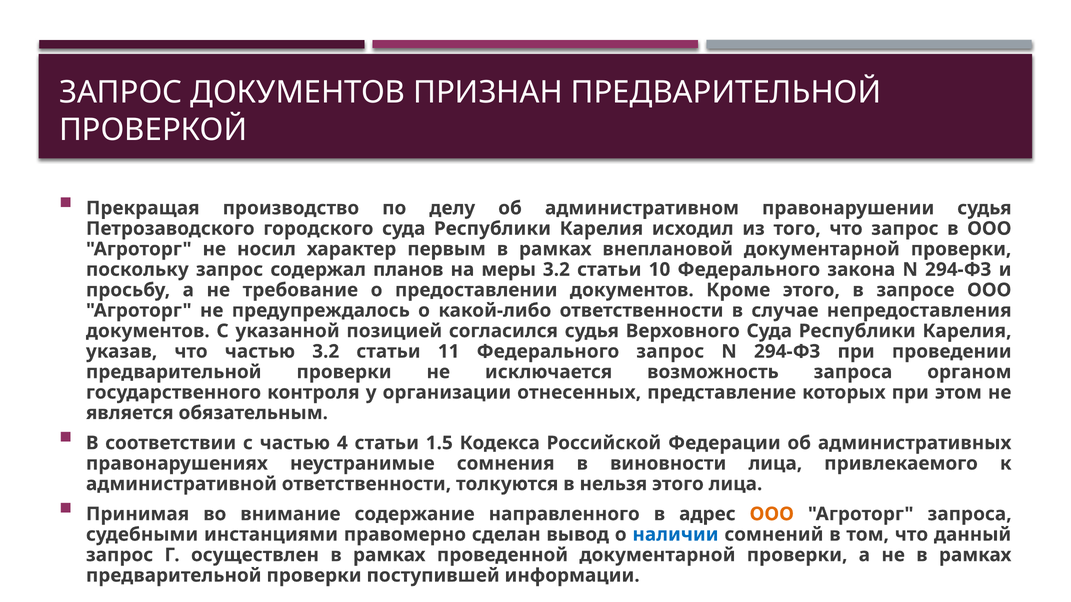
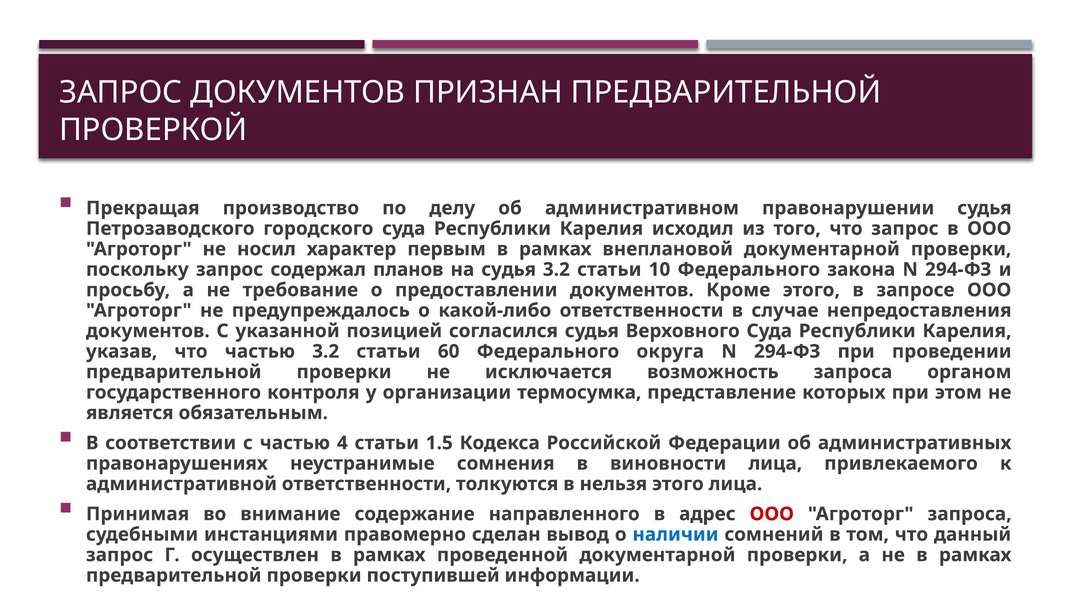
на меры: меры -> судья
11: 11 -> 60
Федерального запрос: запрос -> округа
отнесенных: отнесенных -> термосумка
ООО at (772, 514) colour: orange -> red
